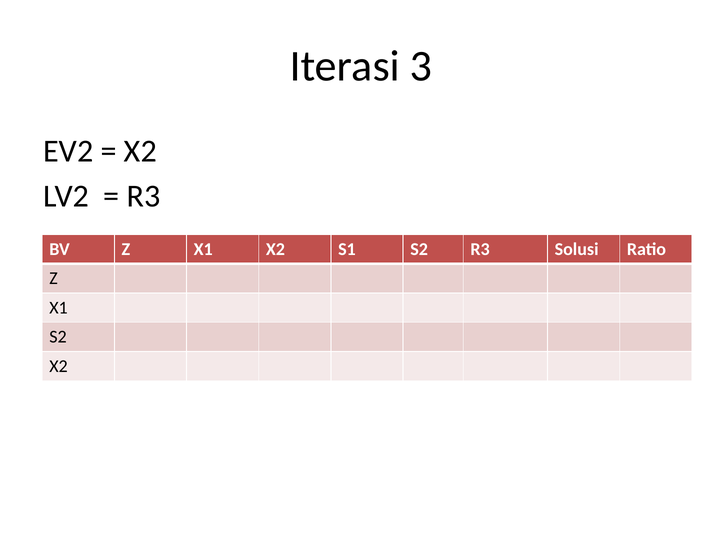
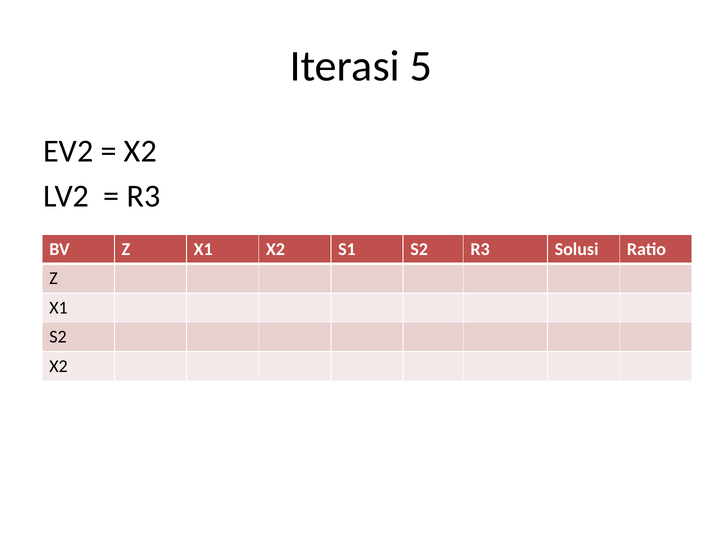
3: 3 -> 5
